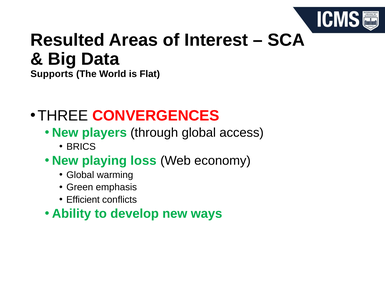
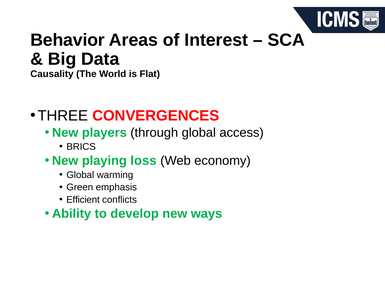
Resulted: Resulted -> Behavior
Supports: Supports -> Causality
